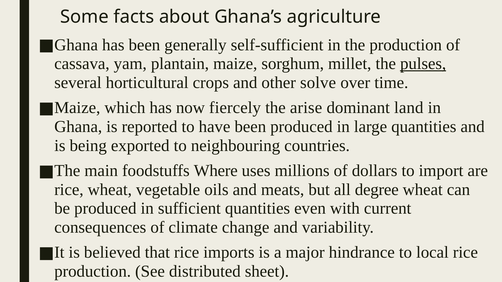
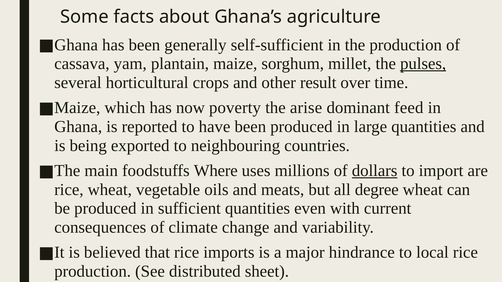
solve: solve -> result
fiercely: fiercely -> poverty
land: land -> feed
dollars underline: none -> present
